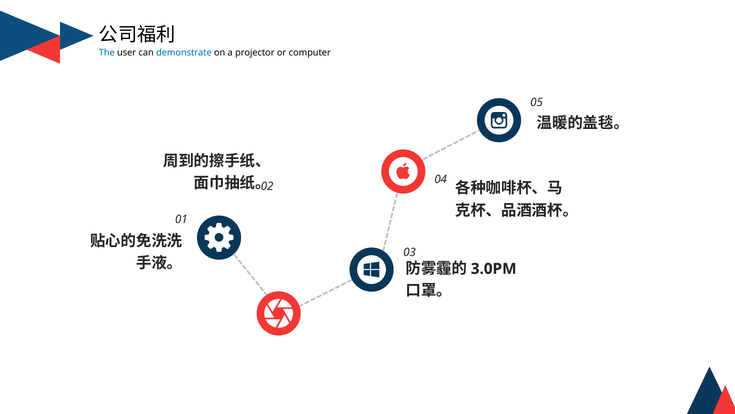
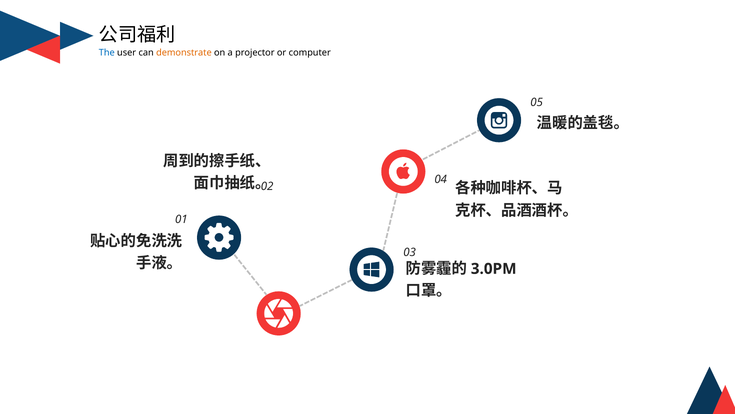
demonstrate colour: blue -> orange
